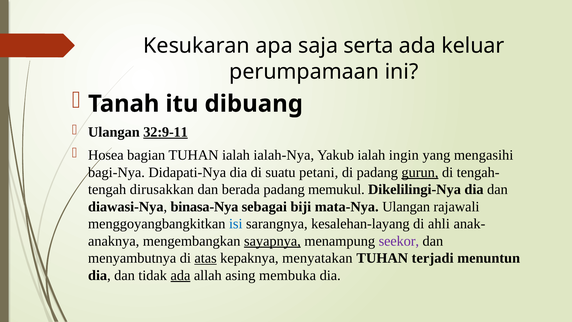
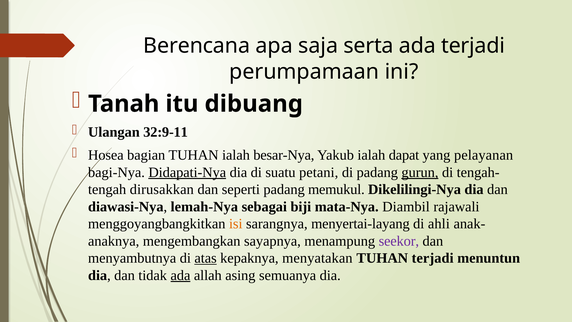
Kesukaran: Kesukaran -> Berencana
ada keluar: keluar -> terjadi
32:9-11 underline: present -> none
ialah-Nya: ialah-Nya -> besar-Nya
ingin: ingin -> dapat
mengasihi: mengasihi -> pelayanan
Didapati-Nya underline: none -> present
berada: berada -> seperti
binasa-Nya: binasa-Nya -> lemah-Nya
mata-Nya Ulangan: Ulangan -> Diambil
isi colour: blue -> orange
kesalehan-layang: kesalehan-layang -> menyertai-layang
sayapnya underline: present -> none
membuka: membuka -> semuanya
